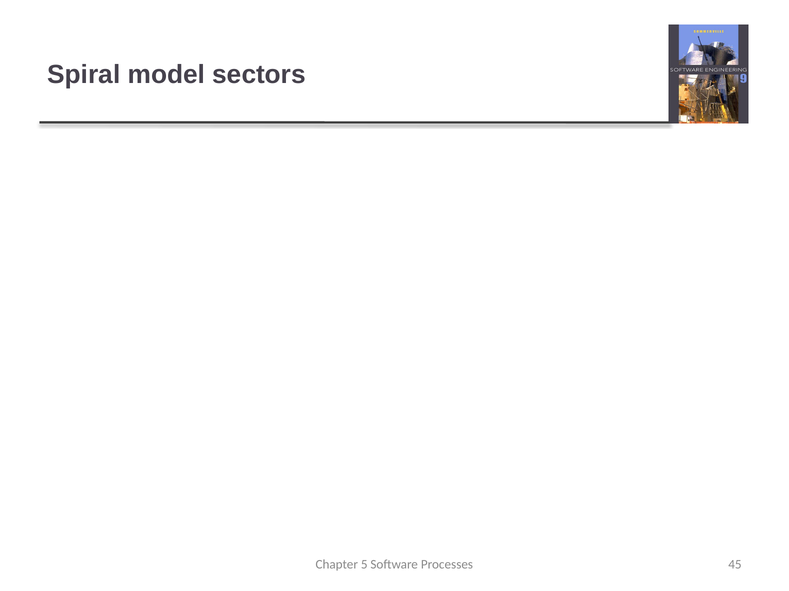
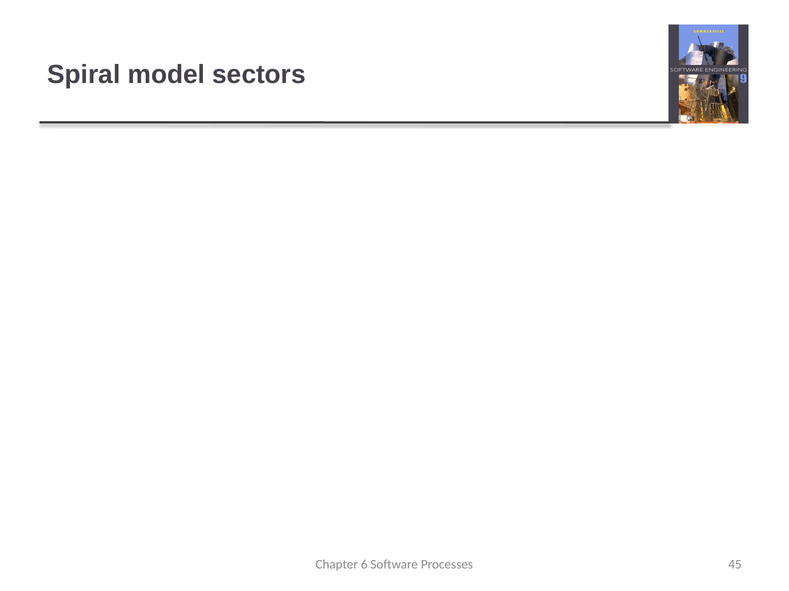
5: 5 -> 6
